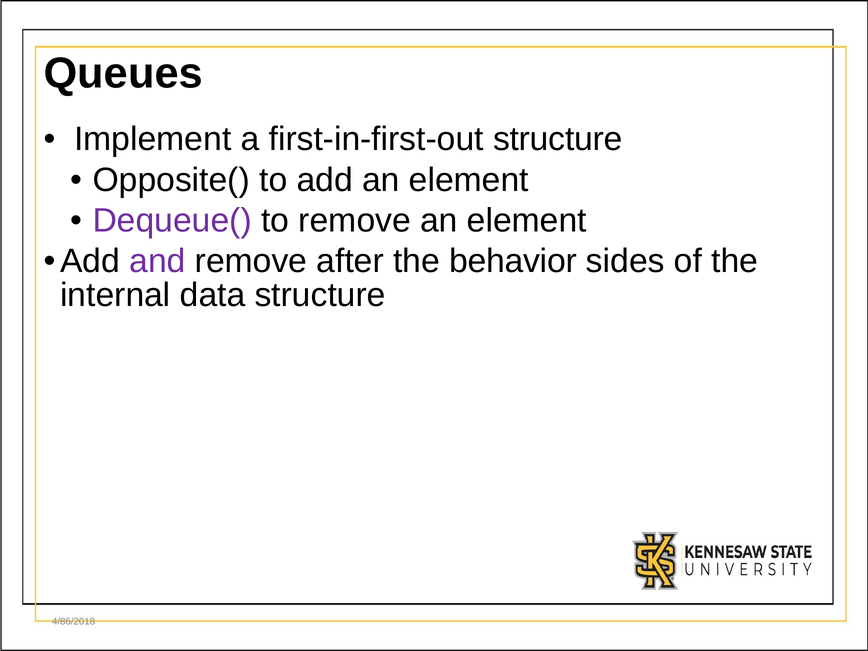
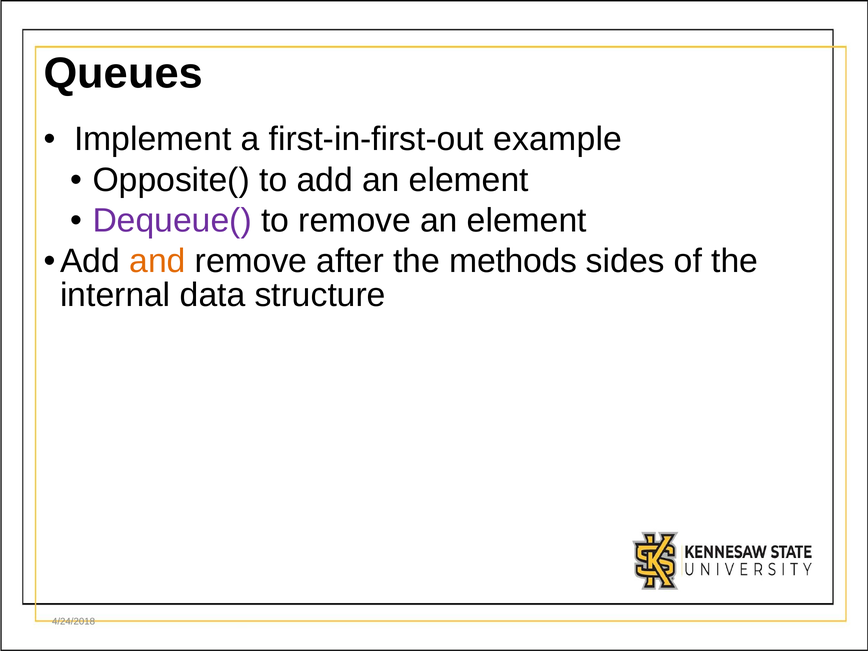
first-in-first-out structure: structure -> example
and colour: purple -> orange
behavior: behavior -> methods
4/86/2018: 4/86/2018 -> 4/24/2018
